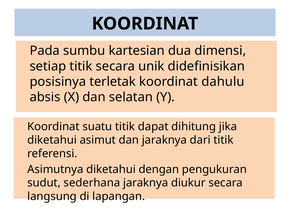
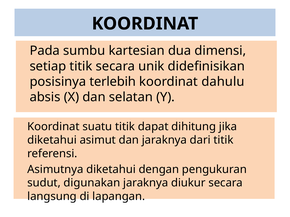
terletak: terletak -> terlebih
sederhana: sederhana -> digunakan
